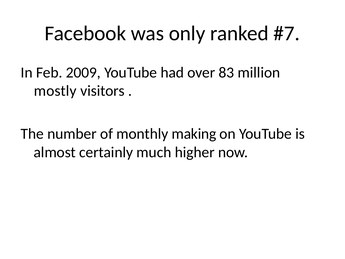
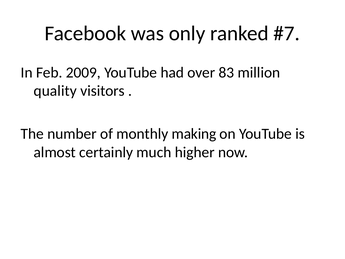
mostly: mostly -> quality
